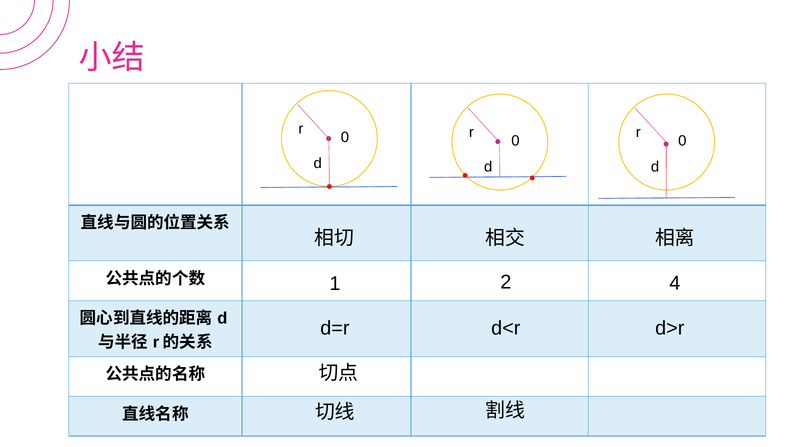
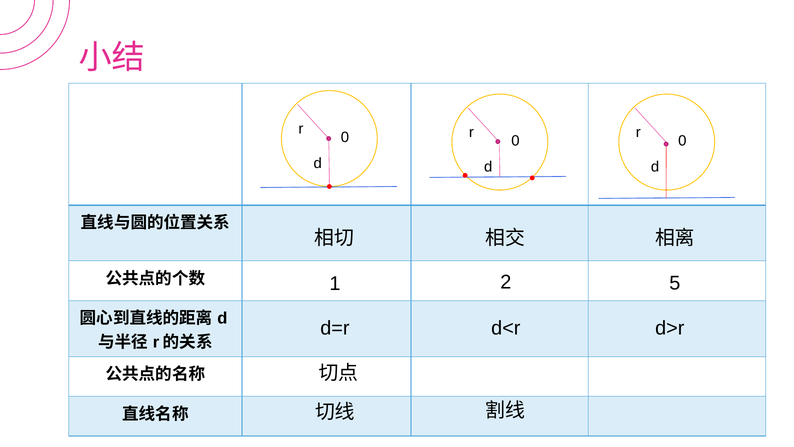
4: 4 -> 5
